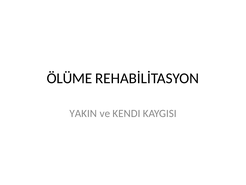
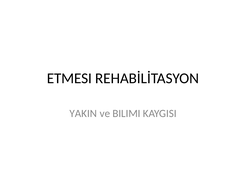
ÖLÜME: ÖLÜME -> ETMESI
KENDI: KENDI -> BILIMI
